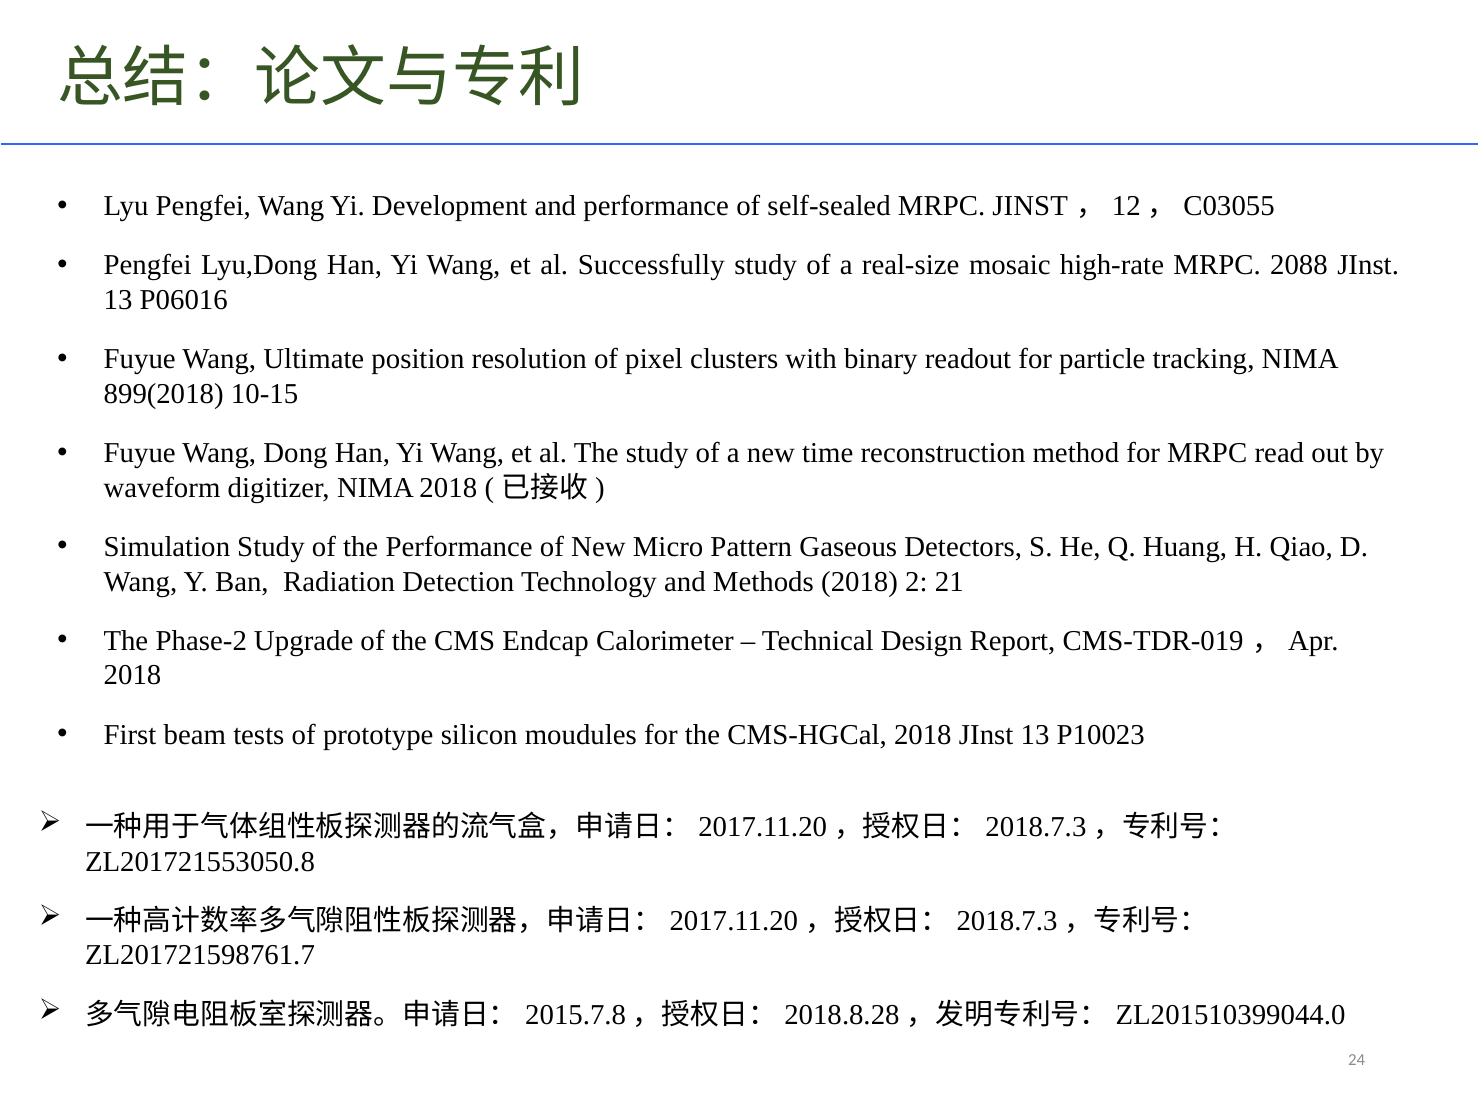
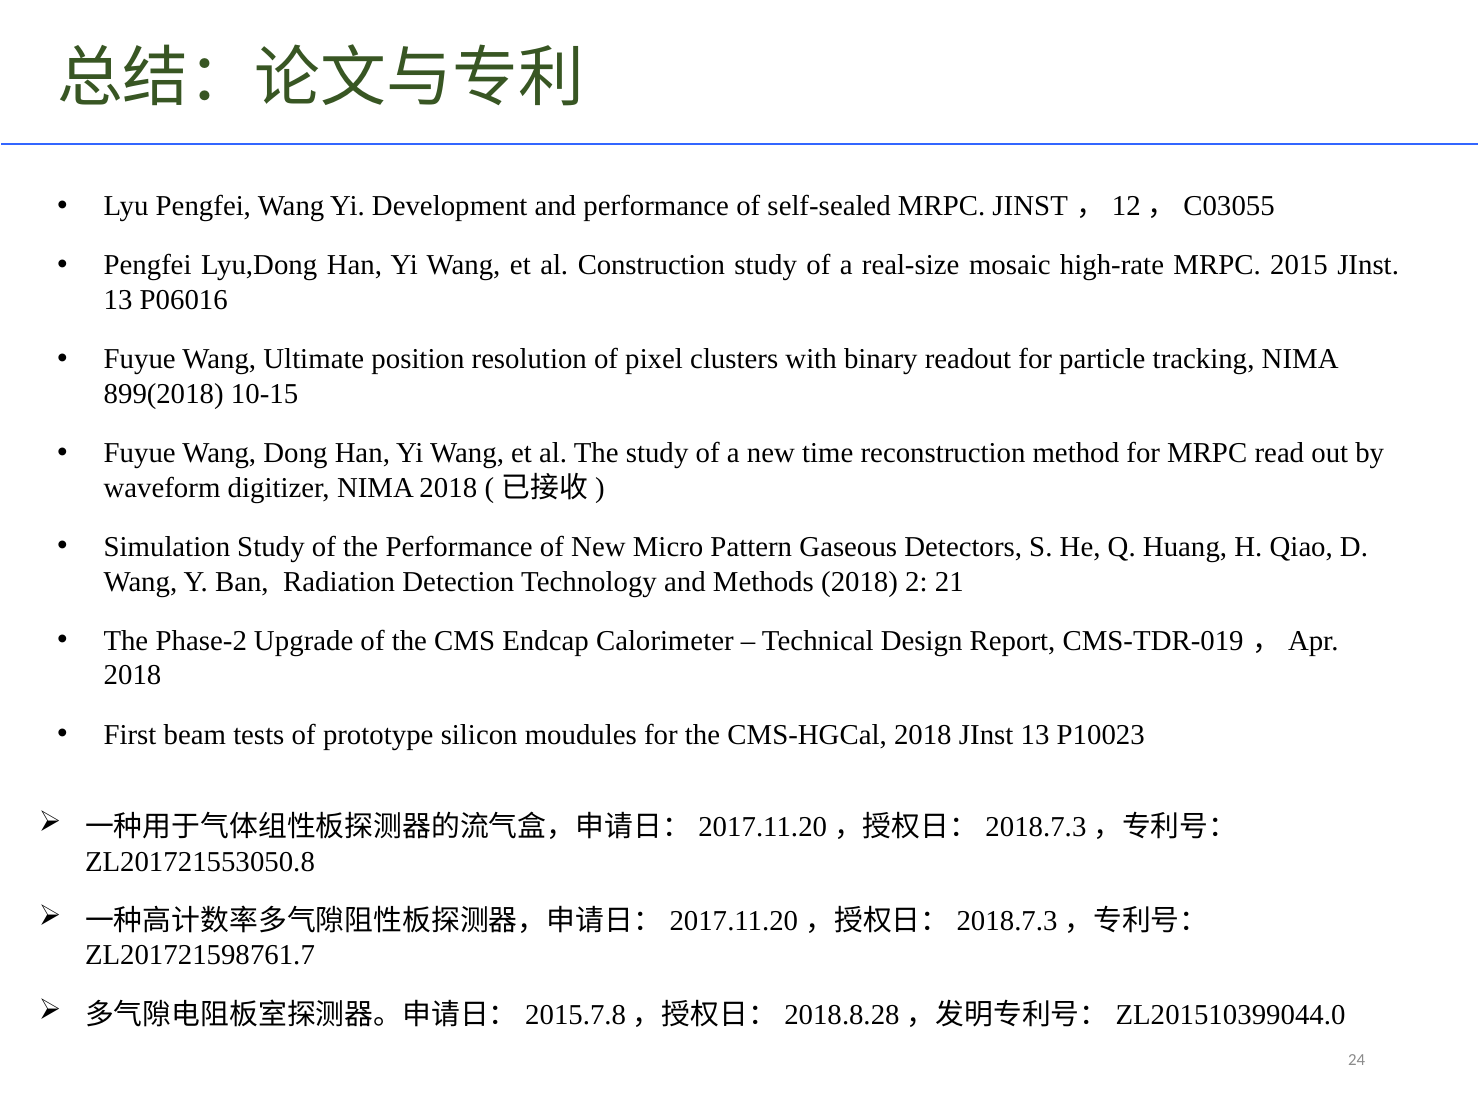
Successfully: Successfully -> Construction
2088: 2088 -> 2015
